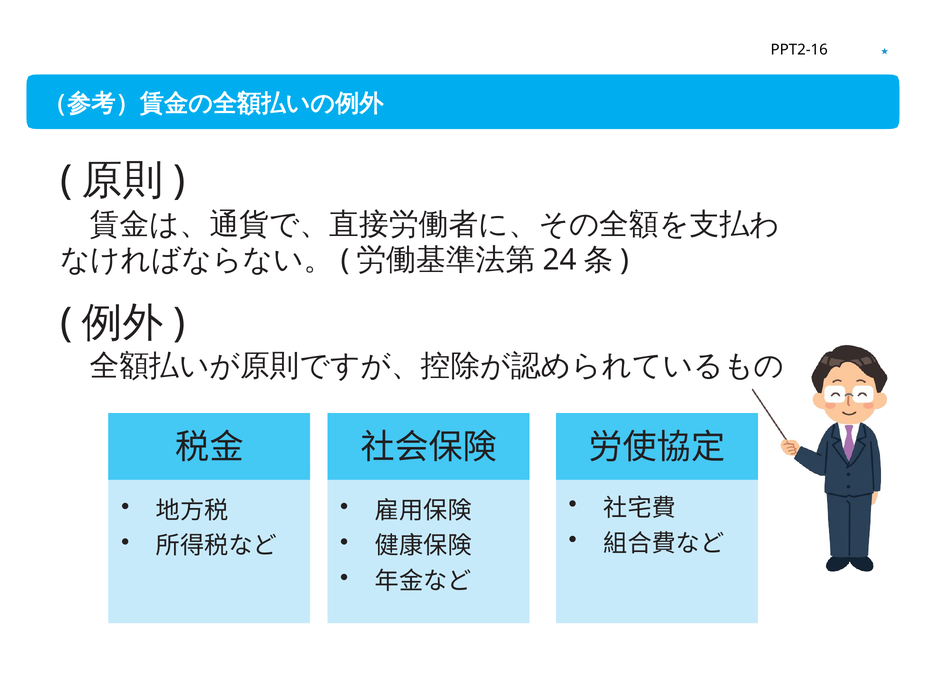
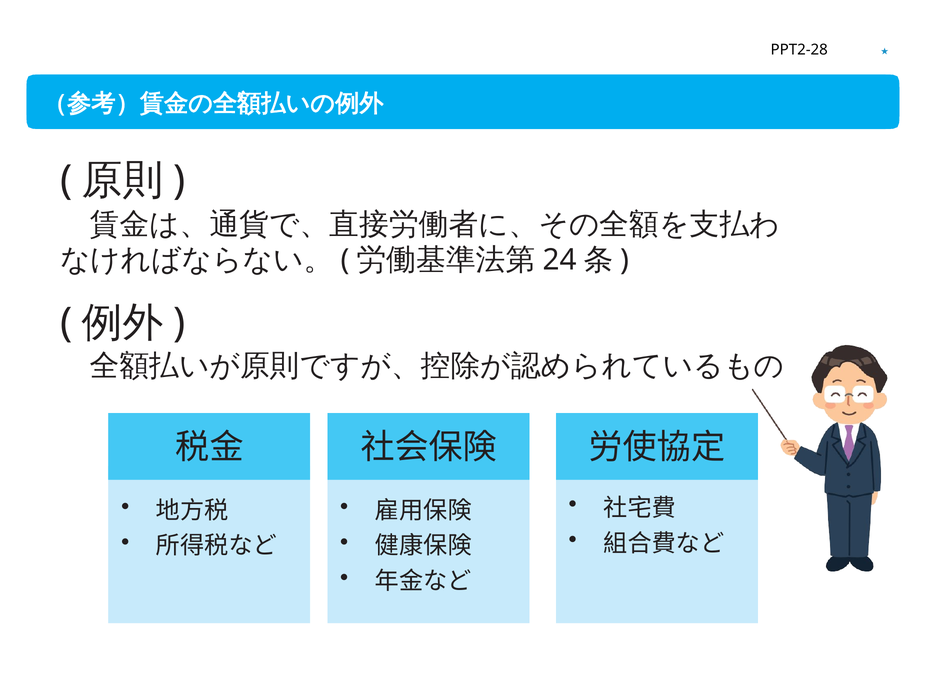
PPT2-16: PPT2-16 -> PPT2-28
